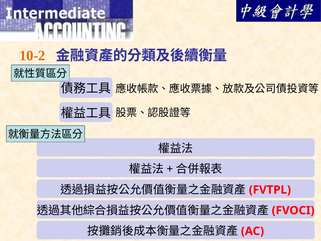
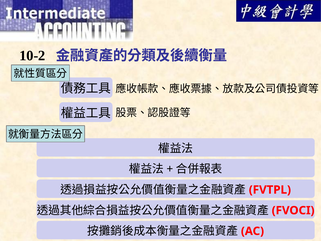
10-2 colour: orange -> black
